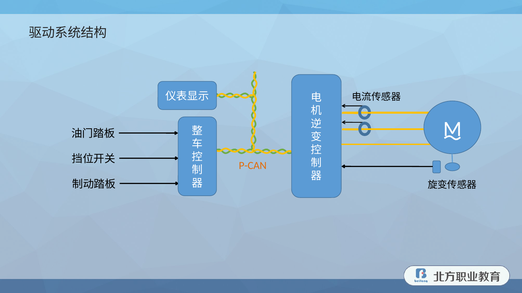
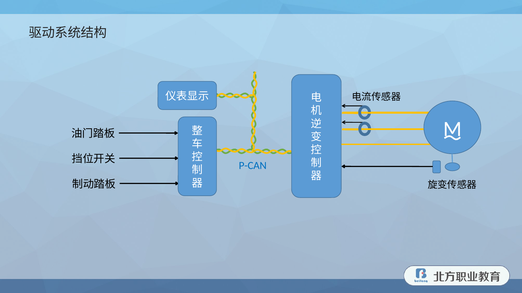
P-CAN colour: orange -> blue
